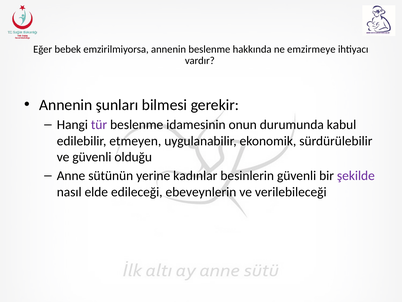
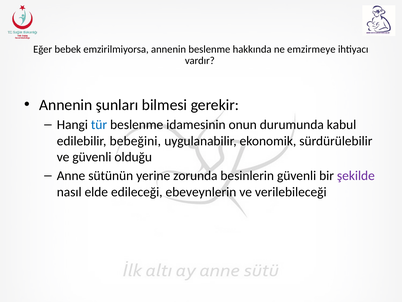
tür colour: purple -> blue
etmeyen: etmeyen -> bebeğini
kadınlar: kadınlar -> zorunda
